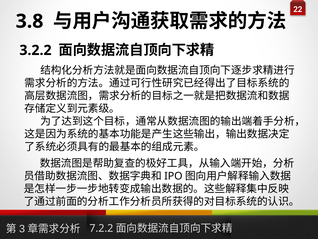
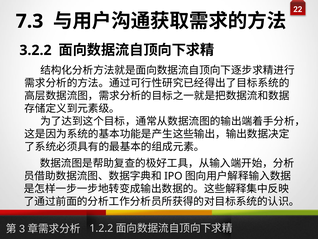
3.8: 3.8 -> 7.3
7.2.2: 7.2.2 -> 1.2.2
